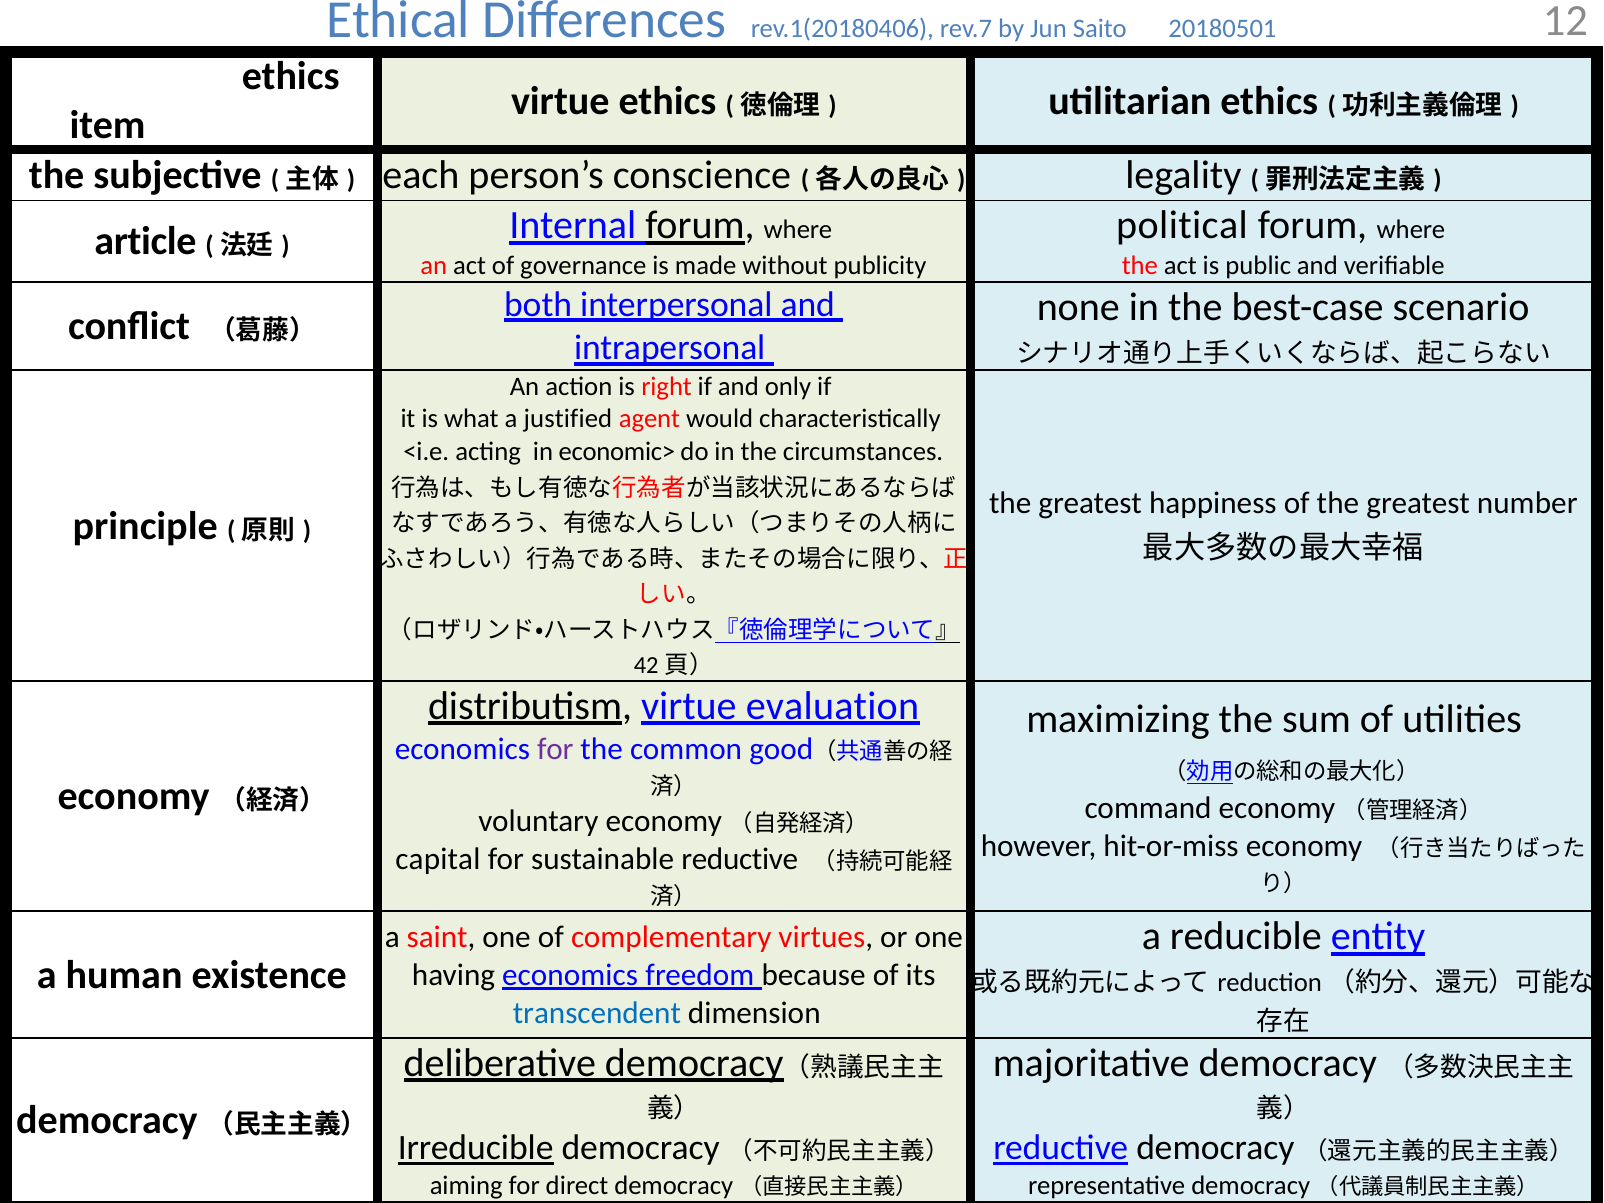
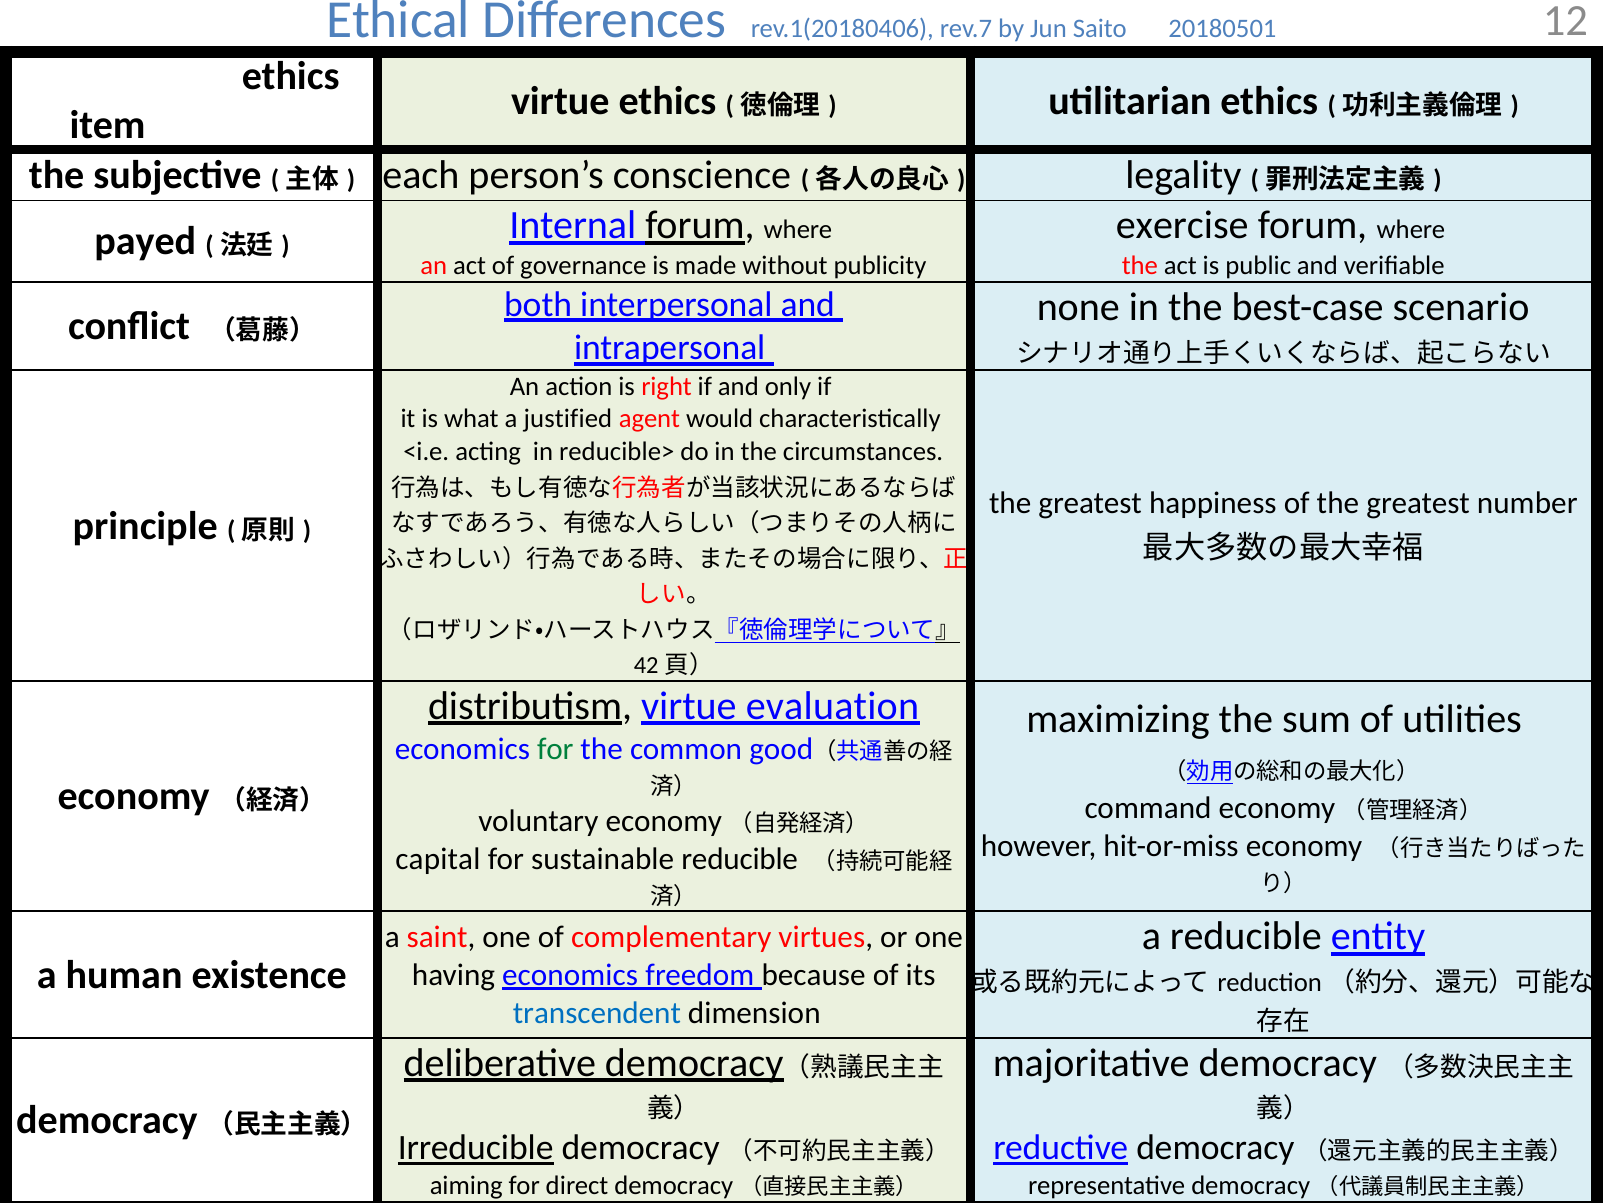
political: political -> exercise
article: article -> payed
economic>: economic> -> reducible>
for at (555, 749) colour: purple -> green
sustainable reductive: reductive -> reducible
